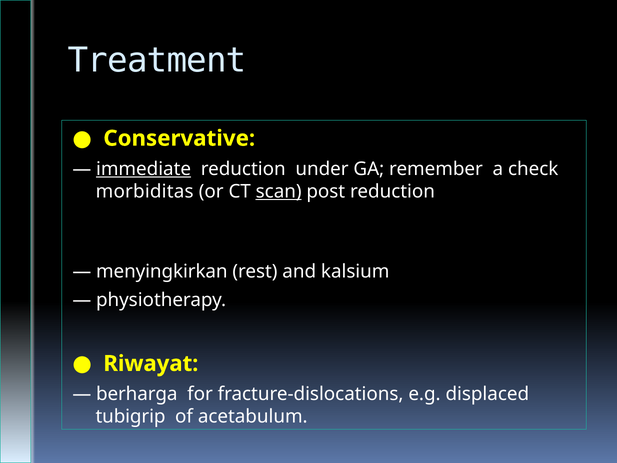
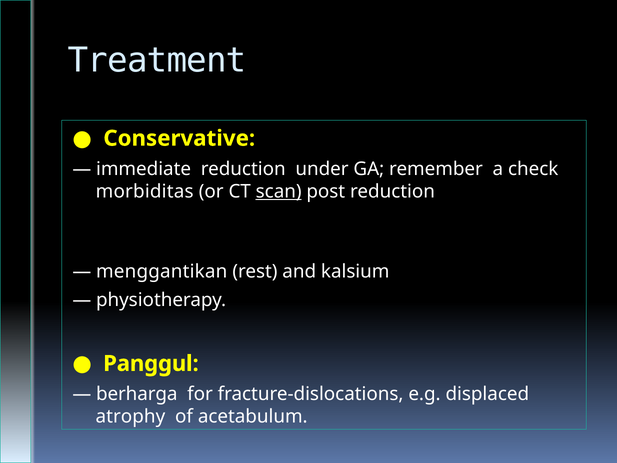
immediate underline: present -> none
menyingkirkan: menyingkirkan -> menggantikan
Riwayat: Riwayat -> Panggul
tubigrip: tubigrip -> atrophy
